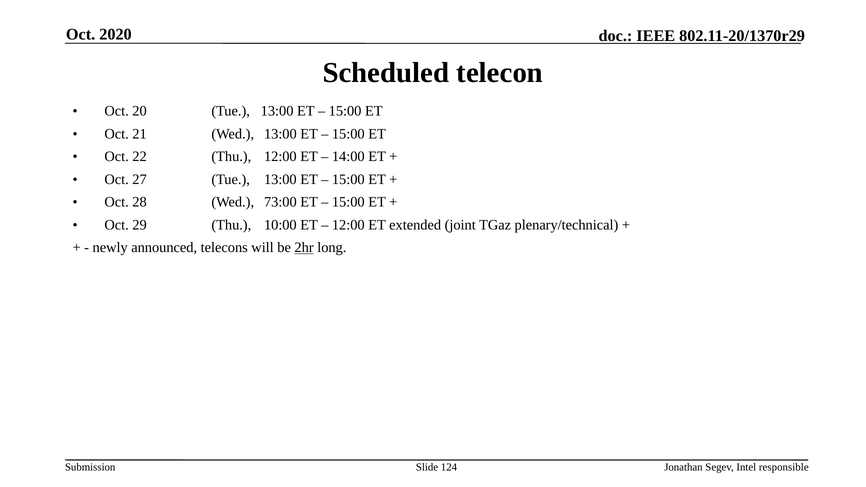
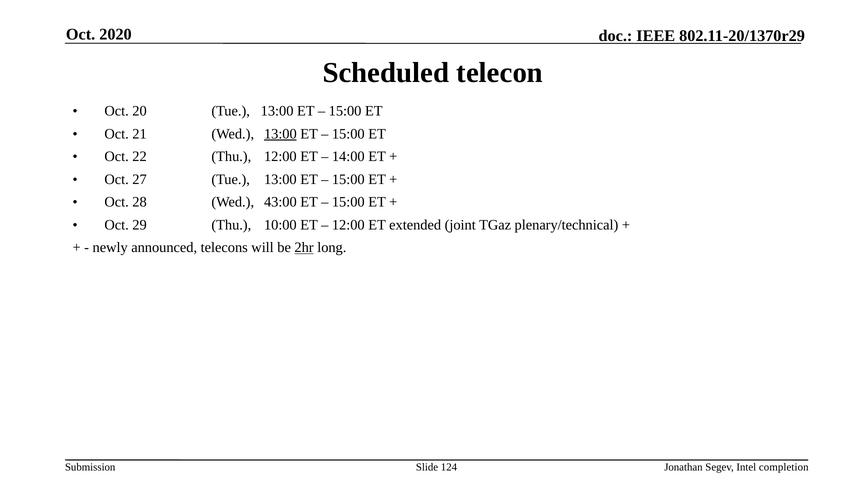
13:00 at (280, 134) underline: none -> present
73:00: 73:00 -> 43:00
responsible: responsible -> completion
